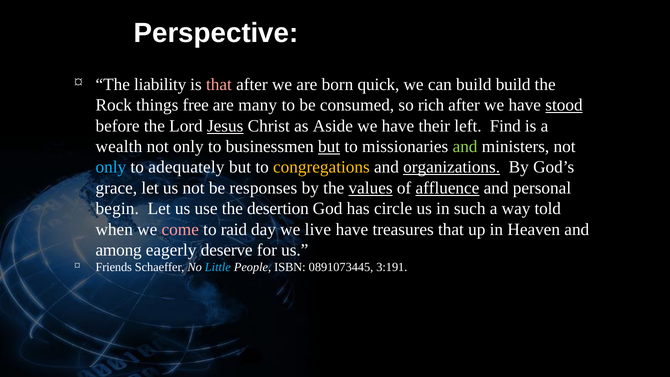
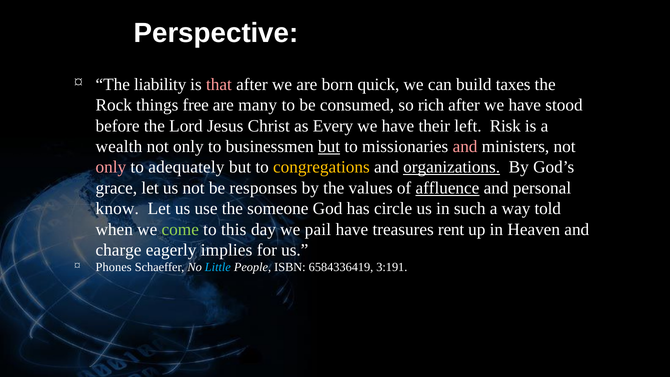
build build: build -> taxes
stood underline: present -> none
Jesus underline: present -> none
Aside: Aside -> Every
Find: Find -> Risk
and at (465, 147) colour: light green -> pink
only at (111, 167) colour: light blue -> pink
values underline: present -> none
begin: begin -> know
desertion: desertion -> someone
come colour: pink -> light green
raid: raid -> this
live: live -> pail
treasures that: that -> rent
among: among -> charge
deserve: deserve -> implies
Friends: Friends -> Phones
0891073445: 0891073445 -> 6584336419
